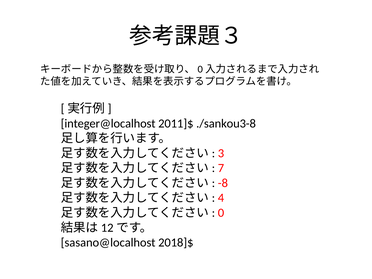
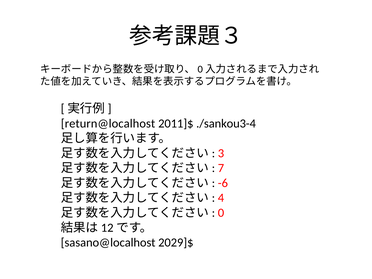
integer@localhost: integer@localhost -> return@localhost
./sankou3-8: ./sankou3-8 -> ./sankou3-4
-8: -8 -> -6
2018]$: 2018]$ -> 2029]$
